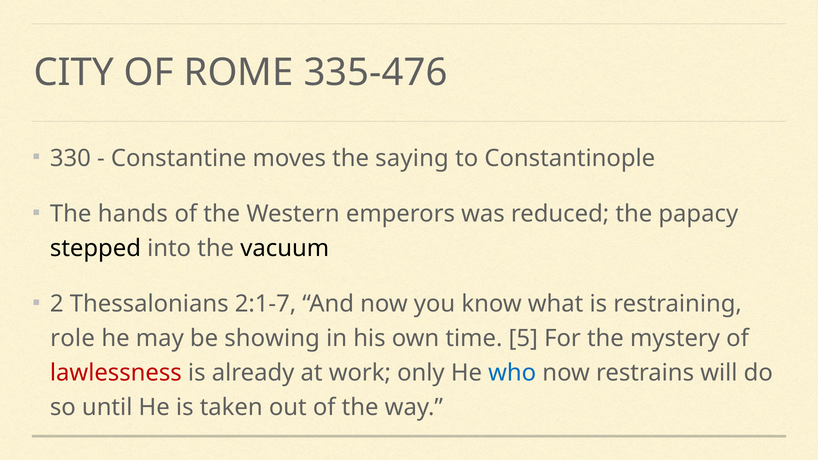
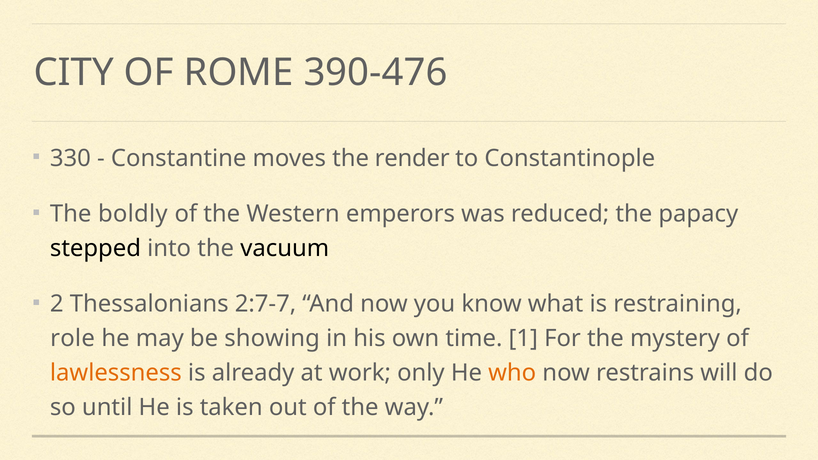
335-476: 335-476 -> 390-476
saying: saying -> render
hands: hands -> boldly
2:1-7: 2:1-7 -> 2:7-7
5: 5 -> 1
lawlessness colour: red -> orange
who colour: blue -> orange
